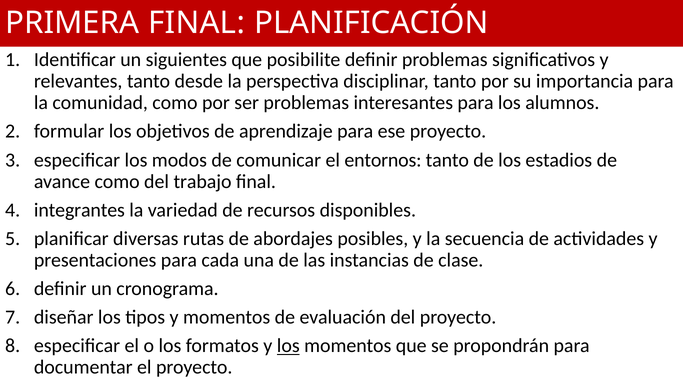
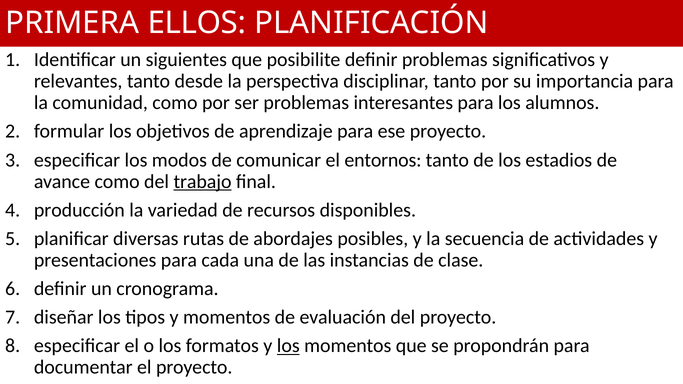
PRIMERA FINAL: FINAL -> ELLOS
trabajo underline: none -> present
integrantes: integrantes -> producción
